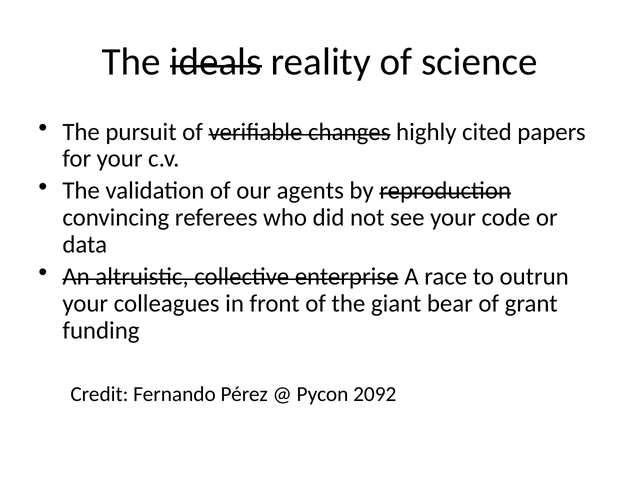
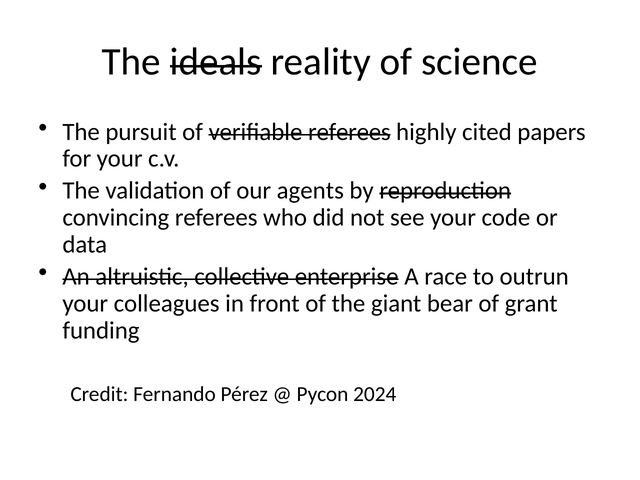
verifiable changes: changes -> referees
2092: 2092 -> 2024
